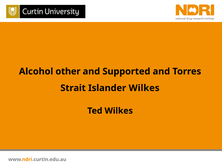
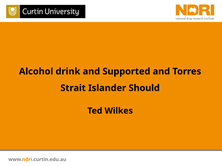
other: other -> drink
Islander Wilkes: Wilkes -> Should
